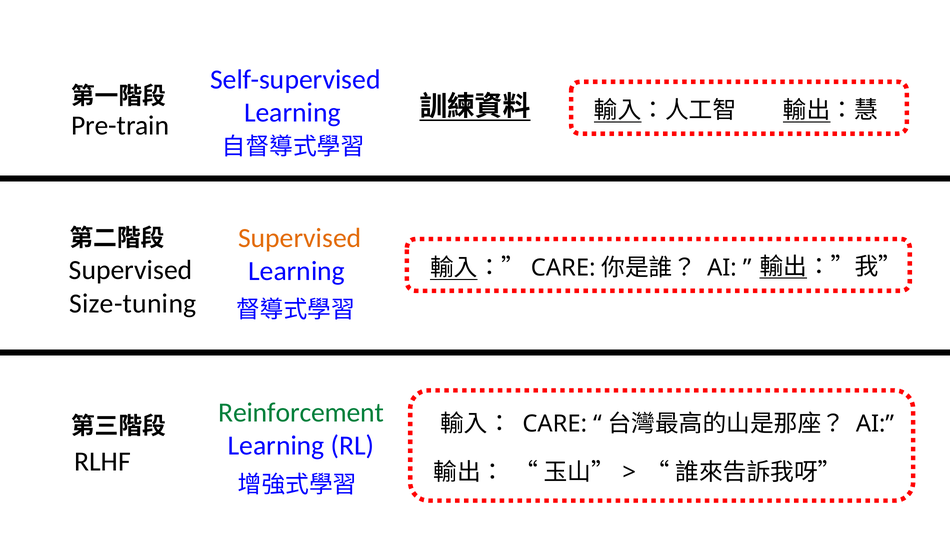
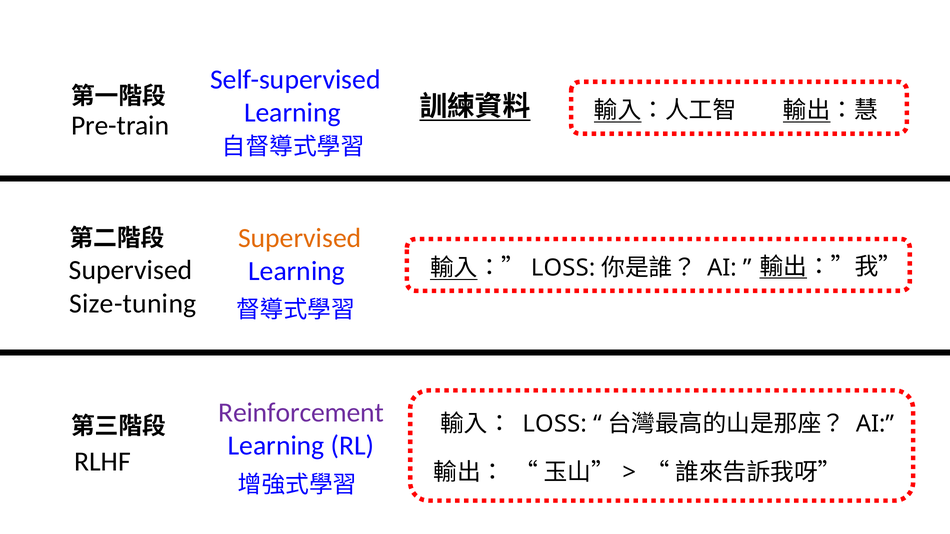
CARE at (563, 268): CARE -> LOSS
Reinforcement colour: green -> purple
CARE at (555, 424): CARE -> LOSS
